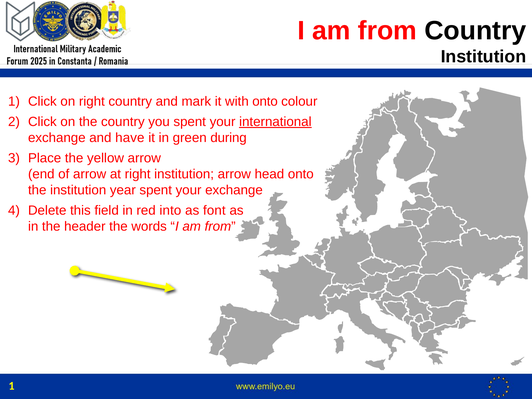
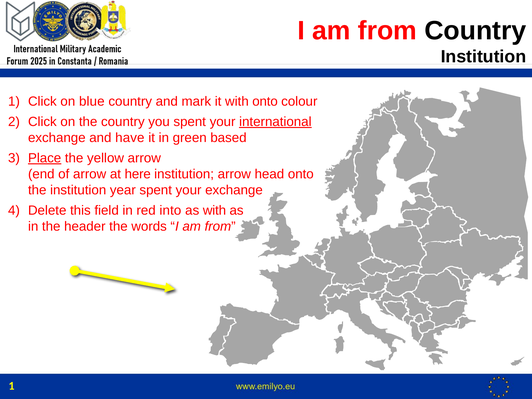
on right: right -> blue
during: during -> based
Place underline: none -> present
at right: right -> here
as font: font -> with
